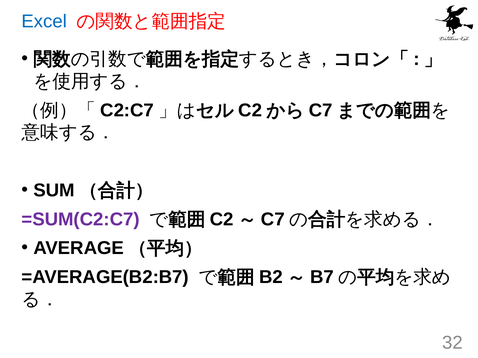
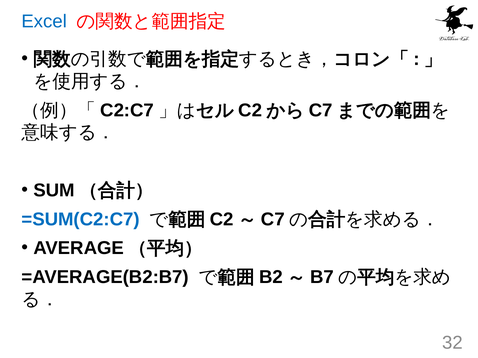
=SUM(C2:C7 colour: purple -> blue
